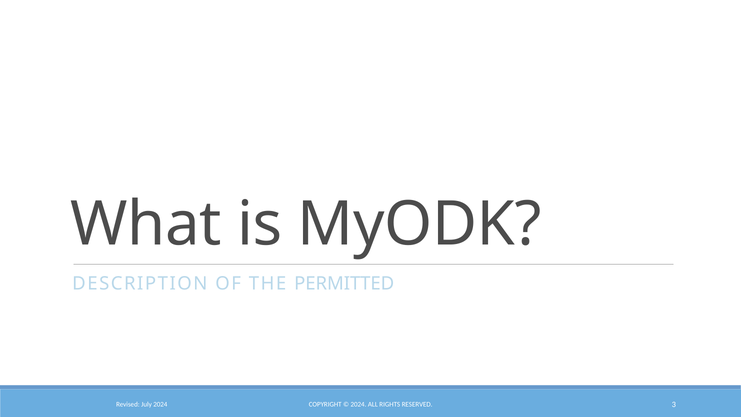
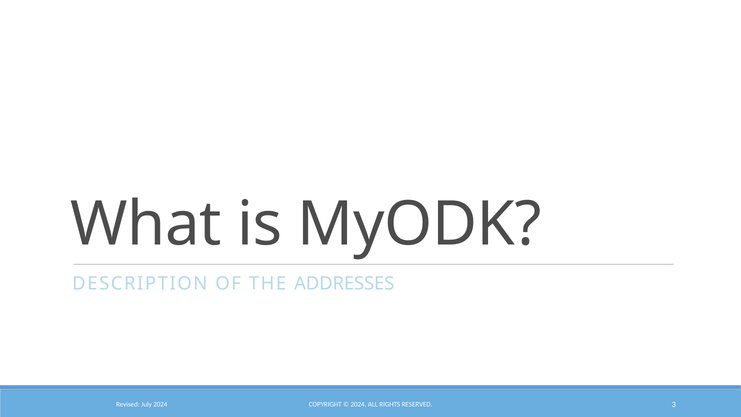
PERMITTED: PERMITTED -> ADDRESSES
